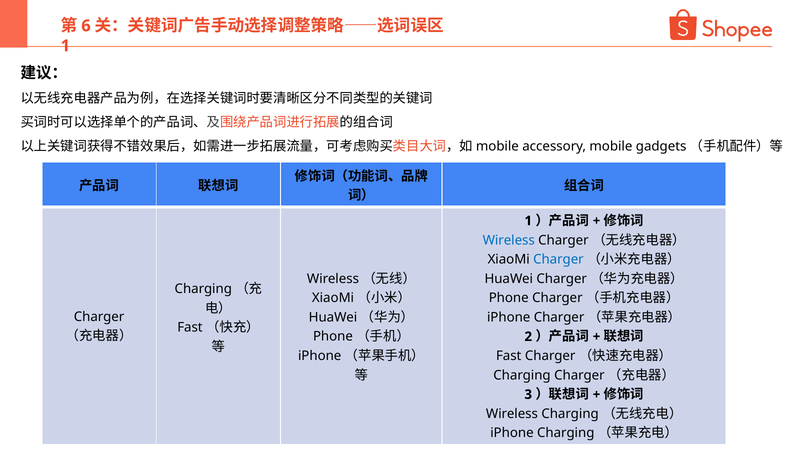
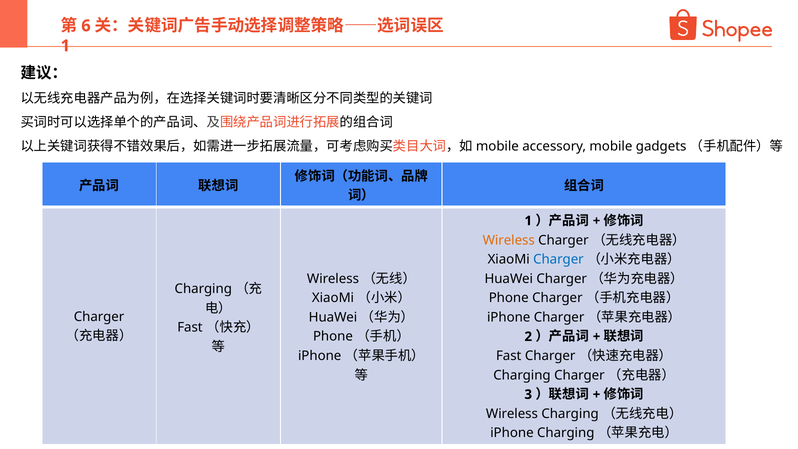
Wireless at (509, 240) colour: blue -> orange
